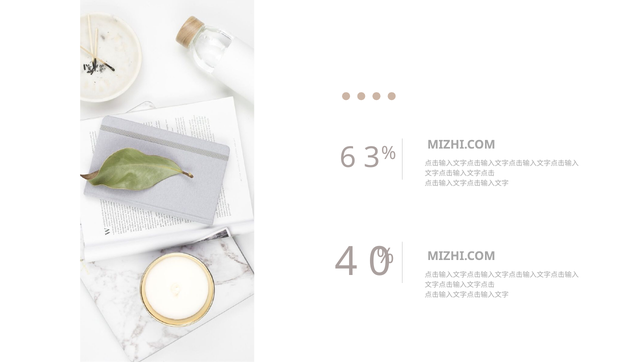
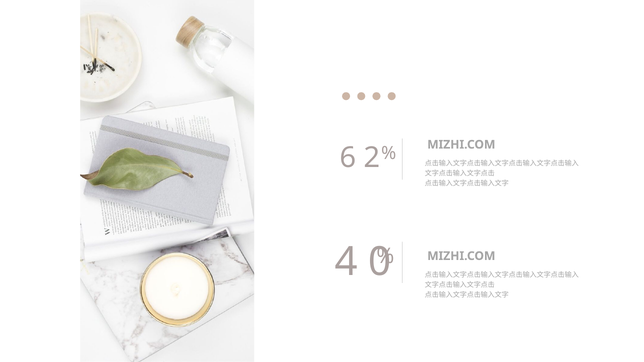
3: 3 -> 2
